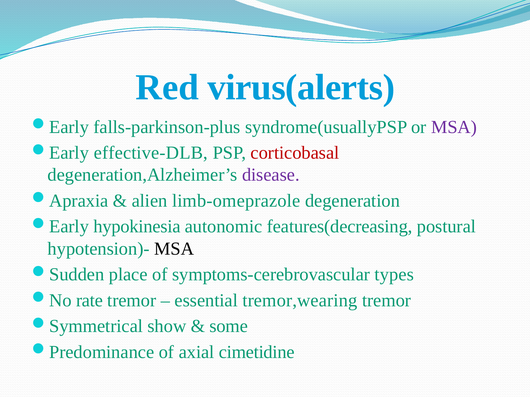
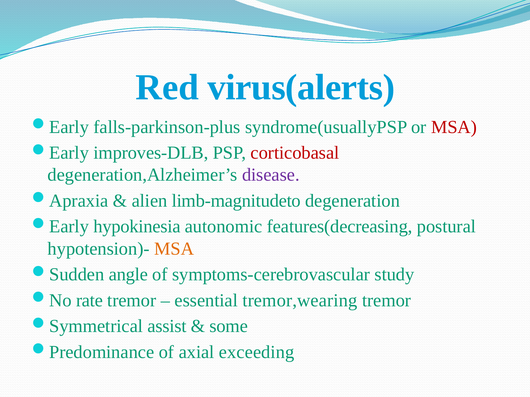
MSA at (454, 127) colour: purple -> red
effective-DLB: effective-DLB -> improves-DLB
limb-omeprazole: limb-omeprazole -> limb-magnitudeto
MSA at (174, 249) colour: black -> orange
place: place -> angle
types: types -> study
show: show -> assist
cimetidine: cimetidine -> exceeding
